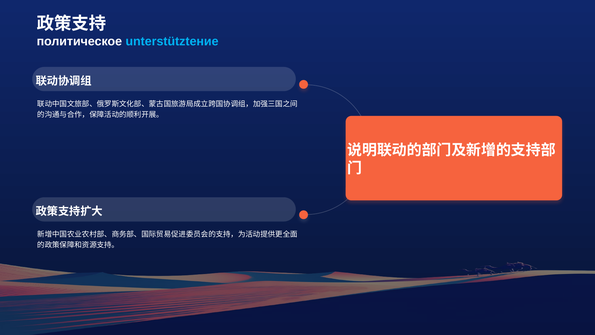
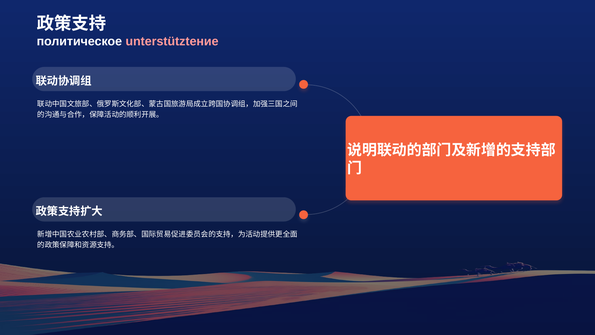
unterstütztение colour: light blue -> pink
